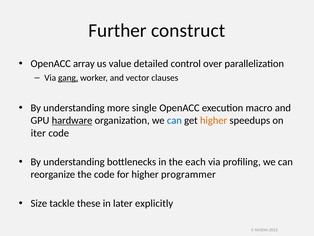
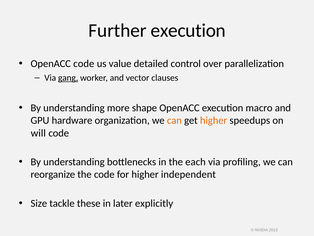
Further construct: construct -> execution
OpenACC array: array -> code
single: single -> shape
hardware underline: present -> none
can at (174, 120) colour: blue -> orange
iter: iter -> will
programmer: programmer -> independent
